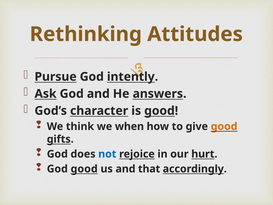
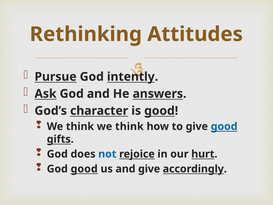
think we when: when -> think
good at (224, 126) colour: orange -> blue
and that: that -> give
